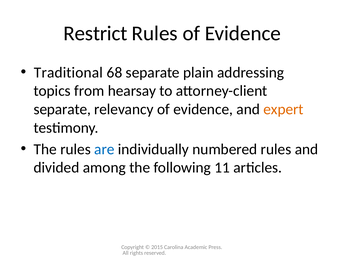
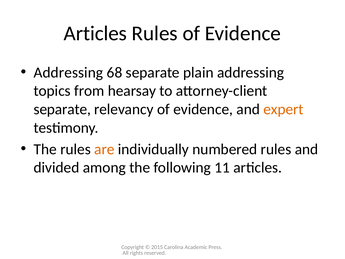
Restrict at (95, 33): Restrict -> Articles
Traditional at (68, 72): Traditional -> Addressing
are colour: blue -> orange
